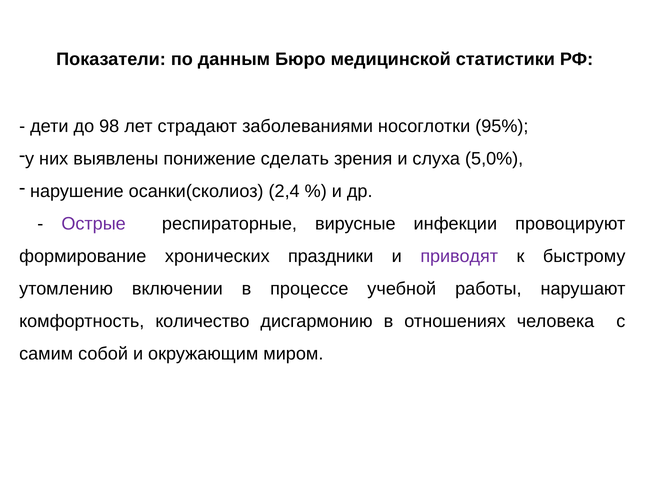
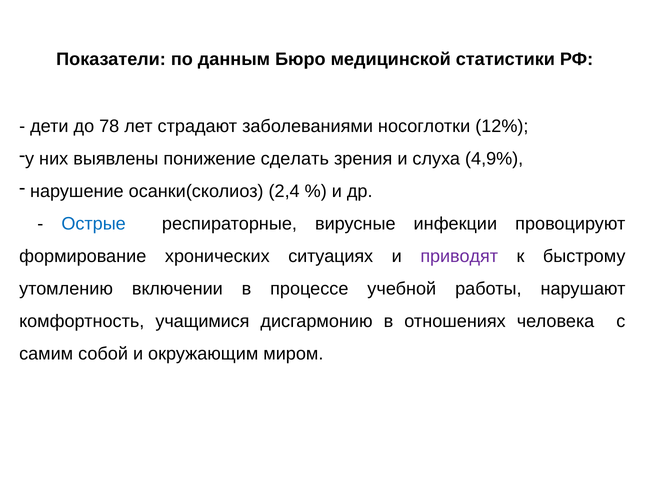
98: 98 -> 78
95%: 95% -> 12%
5,0%: 5,0% -> 4,9%
Острые colour: purple -> blue
праздники: праздники -> ситуациях
количество: количество -> учащимися
